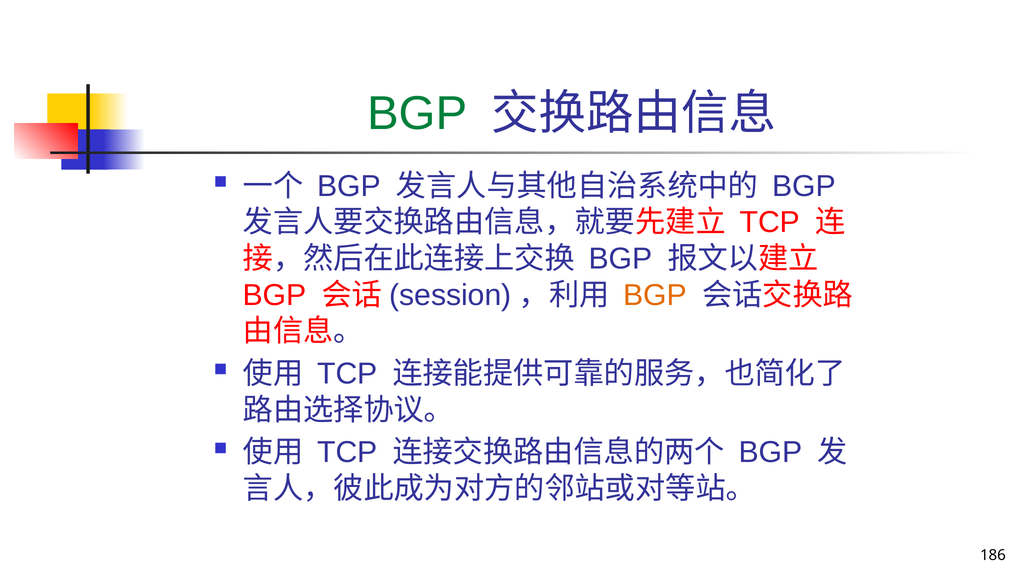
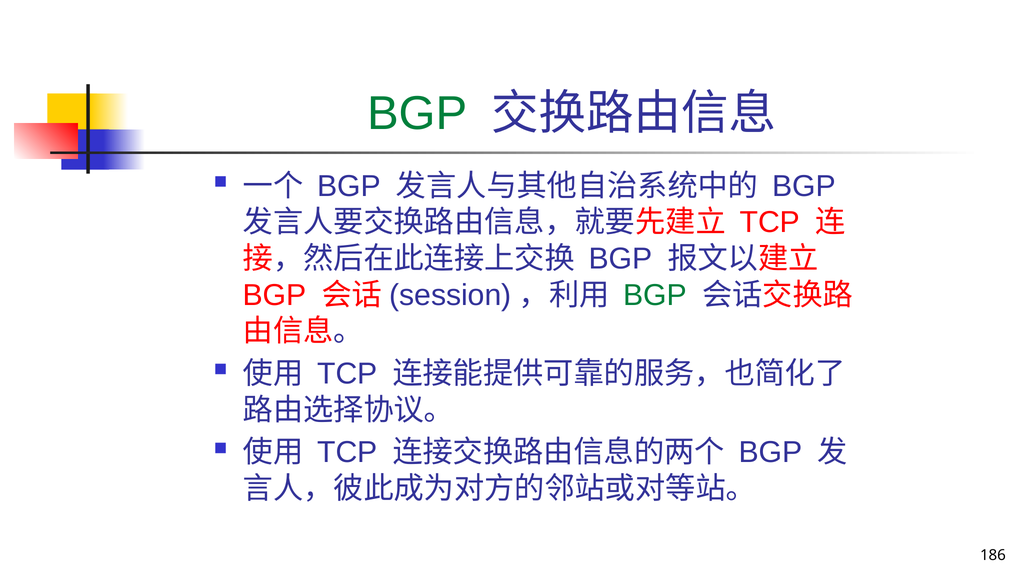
BGP at (655, 295) colour: orange -> green
